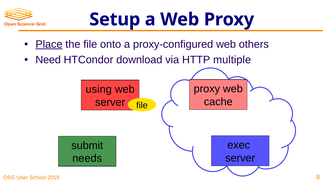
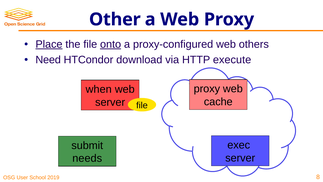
Setup: Setup -> Other
onto underline: none -> present
multiple: multiple -> execute
using: using -> when
